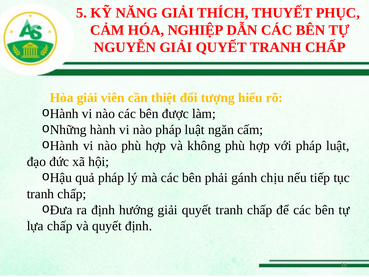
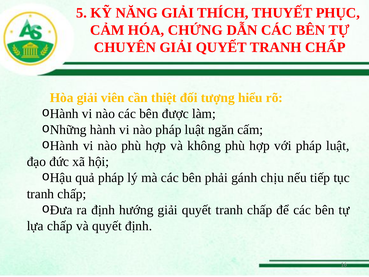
NGHIỆP: NGHIỆP -> CHỨNG
NGUYỄN: NGUYỄN -> CHUYÊN
